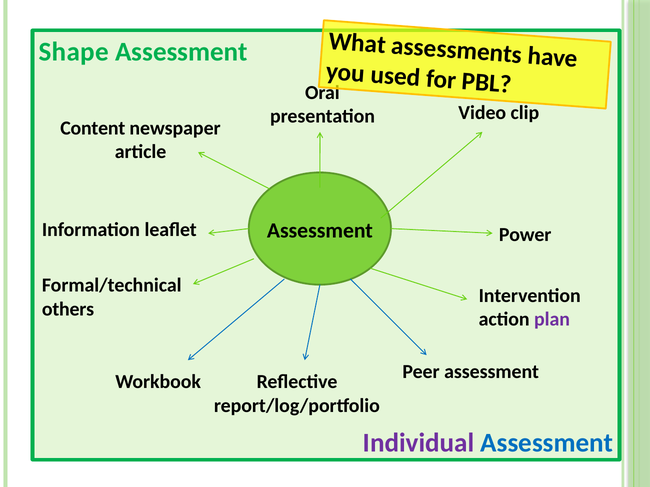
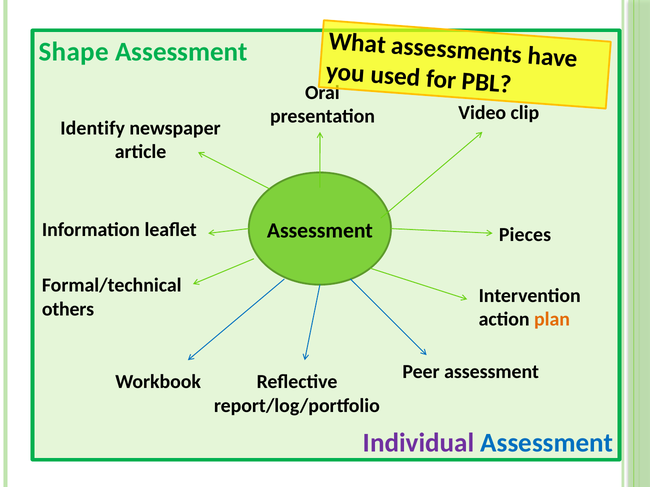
Content: Content -> Identify
Power: Power -> Pieces
plan colour: purple -> orange
